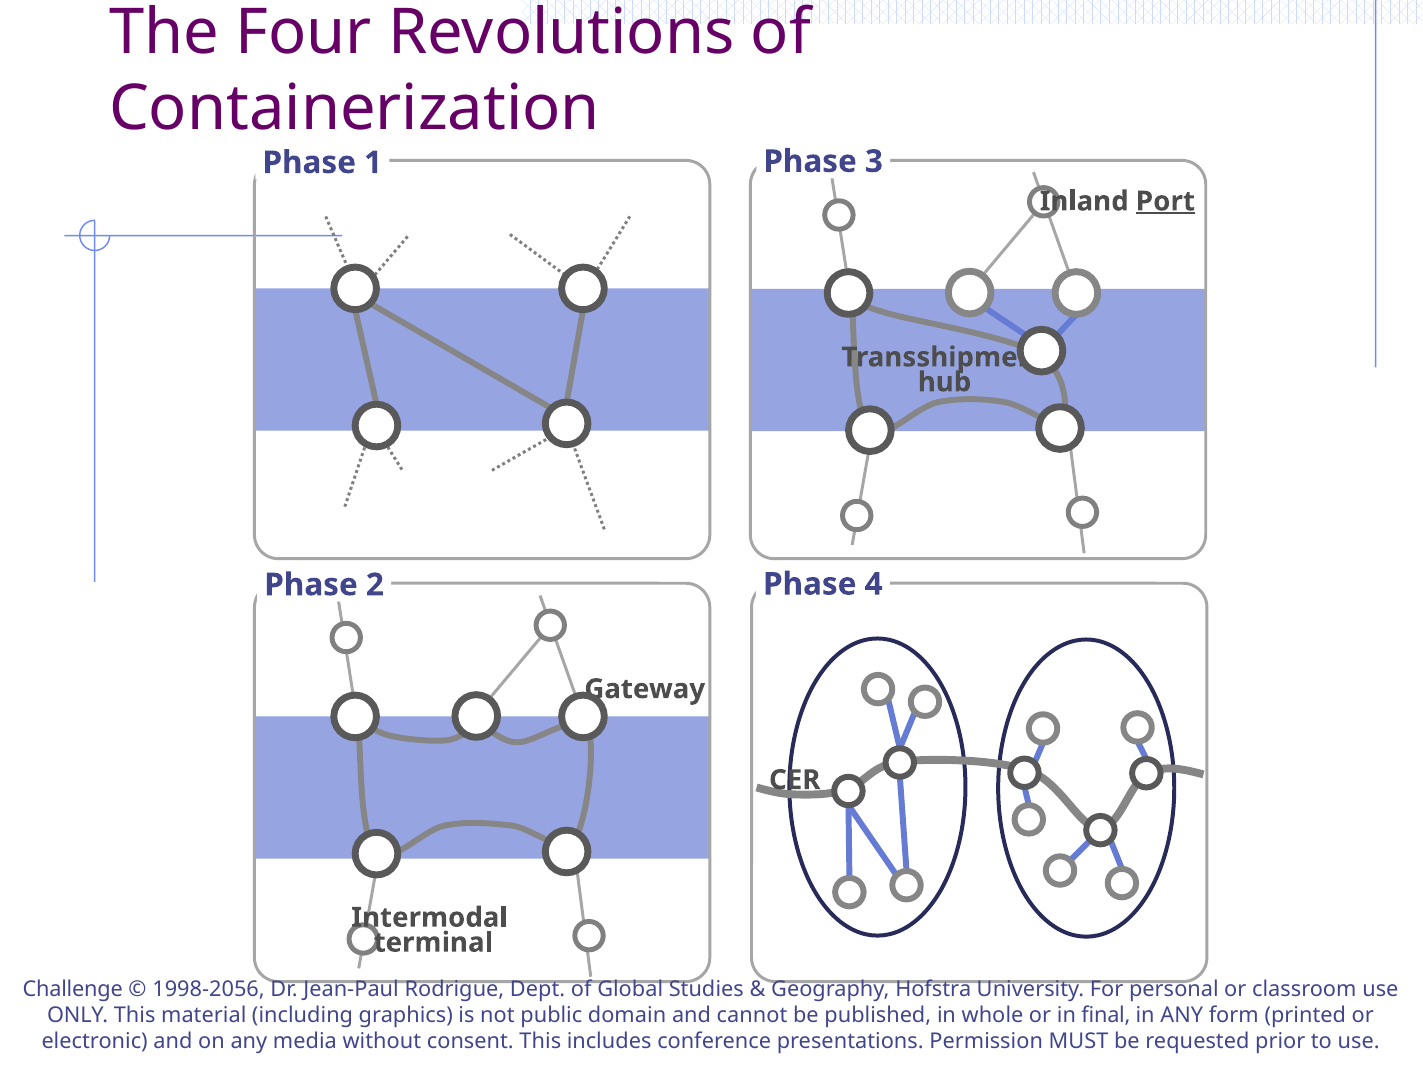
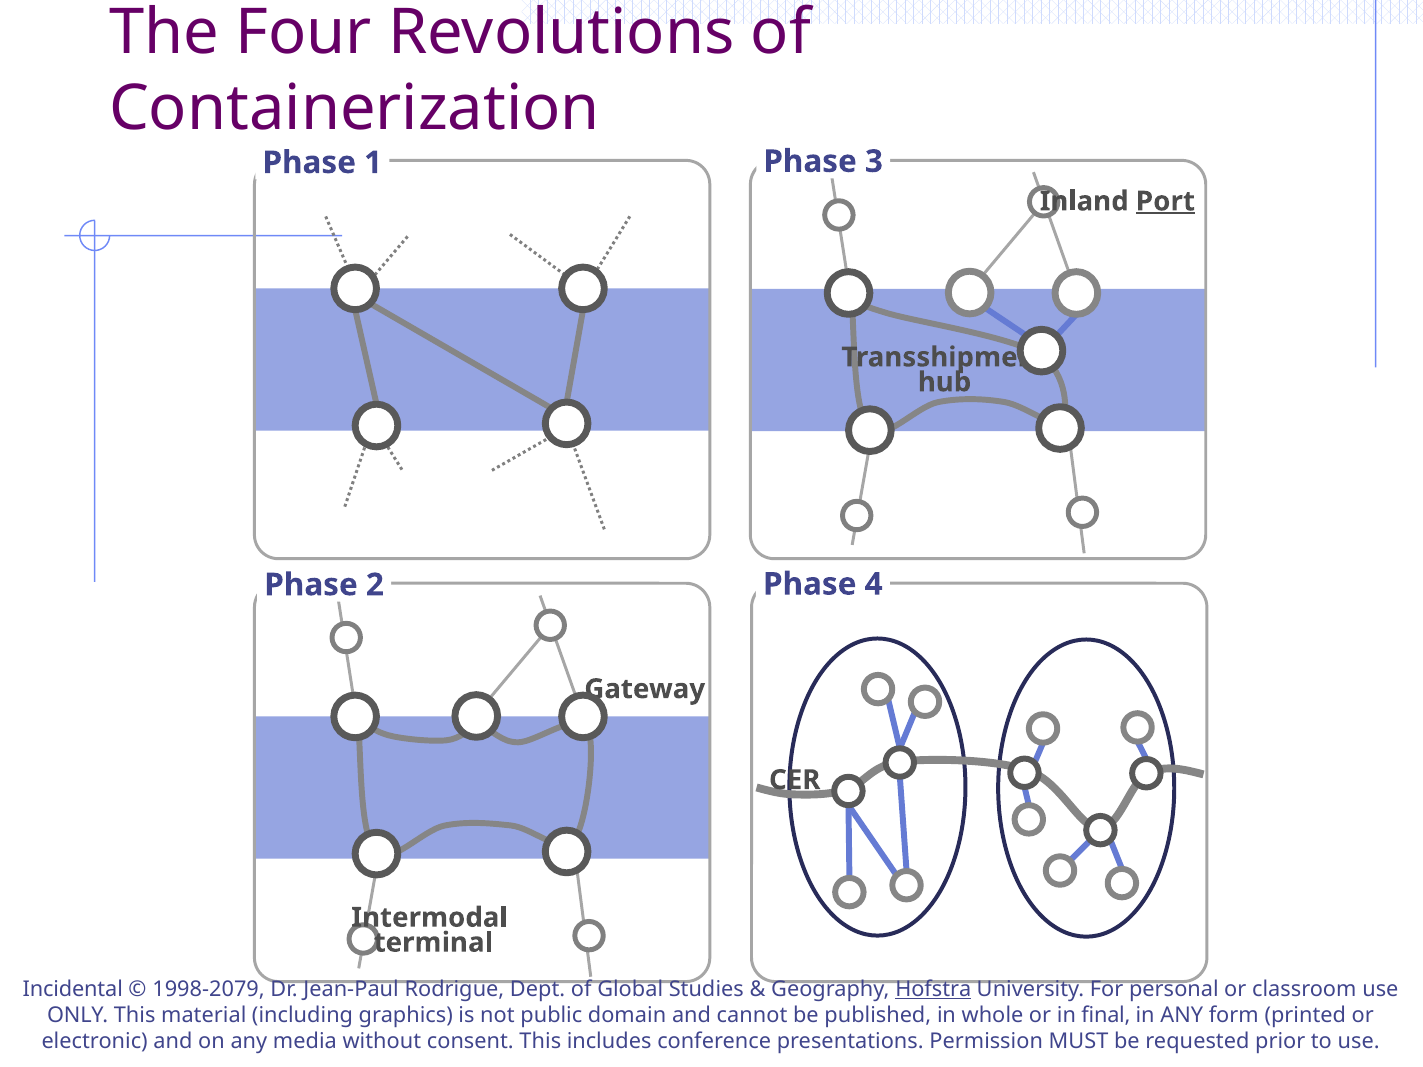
Challenge: Challenge -> Incidental
1998-2056: 1998-2056 -> 1998-2079
Hofstra underline: none -> present
